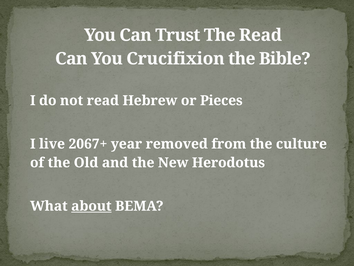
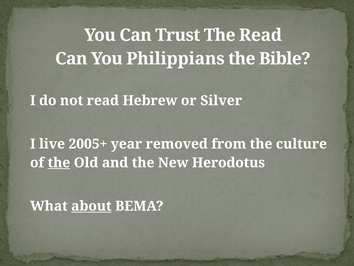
Crucifixion: Crucifixion -> Philippians
Pieces: Pieces -> Silver
2067+: 2067+ -> 2005+
the at (59, 162) underline: none -> present
